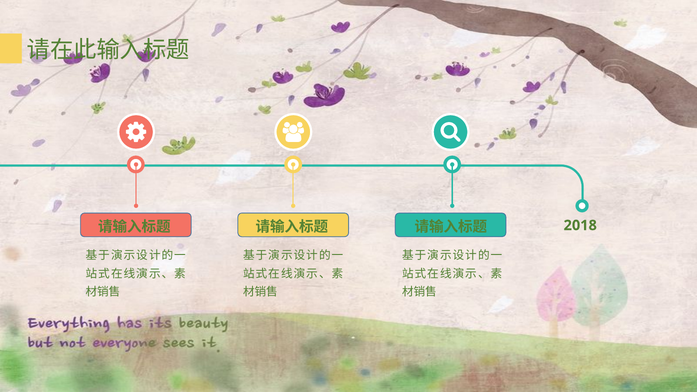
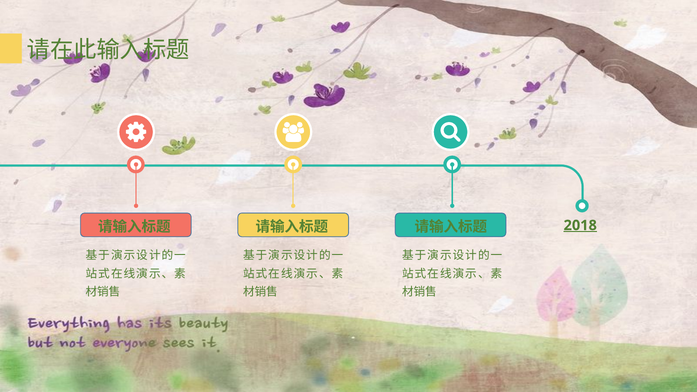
2018 underline: none -> present
